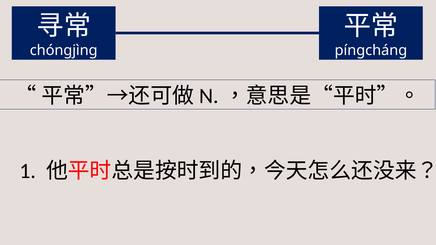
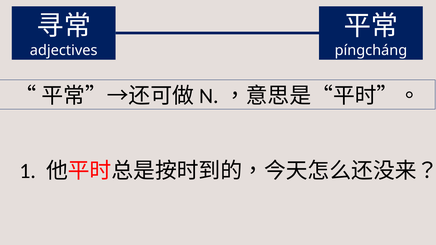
chóngjìng: chóngjìng -> adjectives
